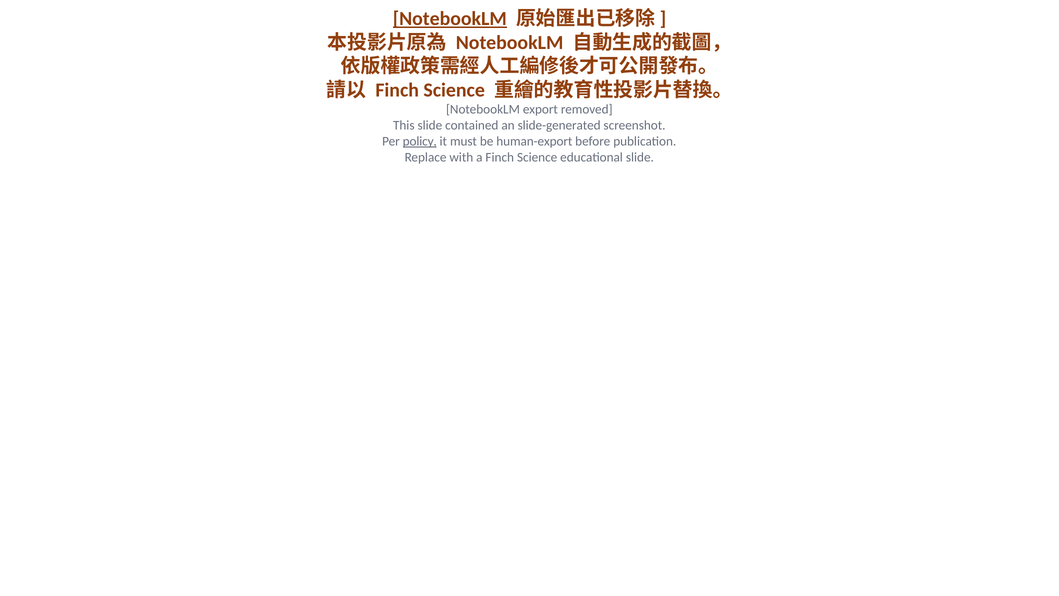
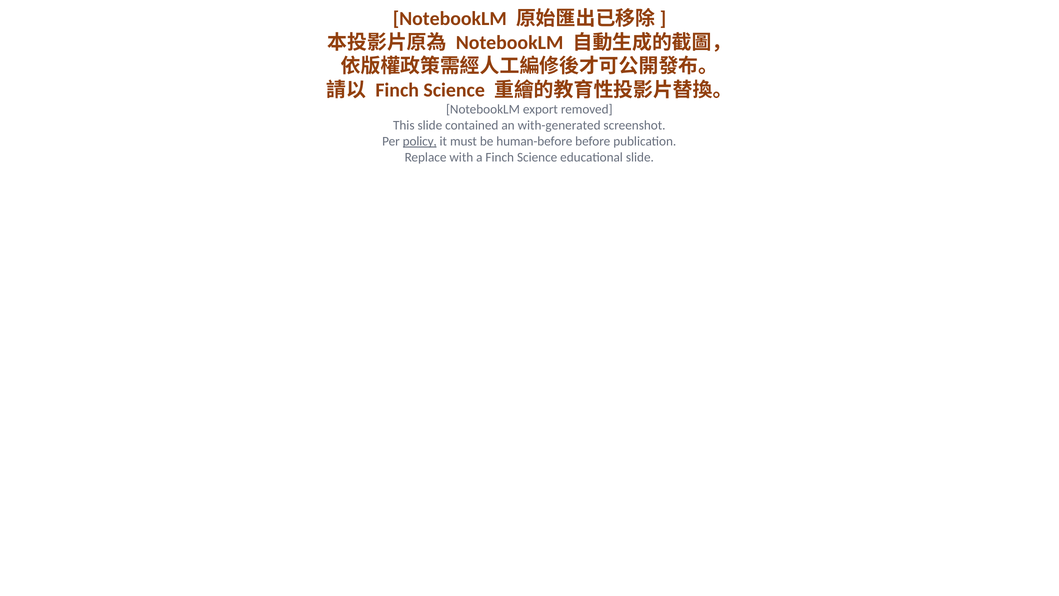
NotebookLM at (450, 19) underline: present -> none
slide-generated: slide-generated -> with-generated
human-export: human-export -> human-before
